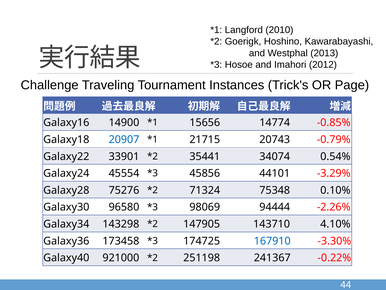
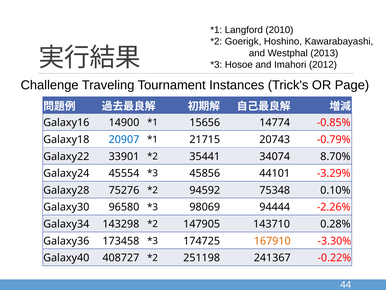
0.54%: 0.54% -> 8.70%
71324: 71324 -> 94592
4.10%: 4.10% -> 0.28%
167910 colour: blue -> orange
921000: 921000 -> 408727
